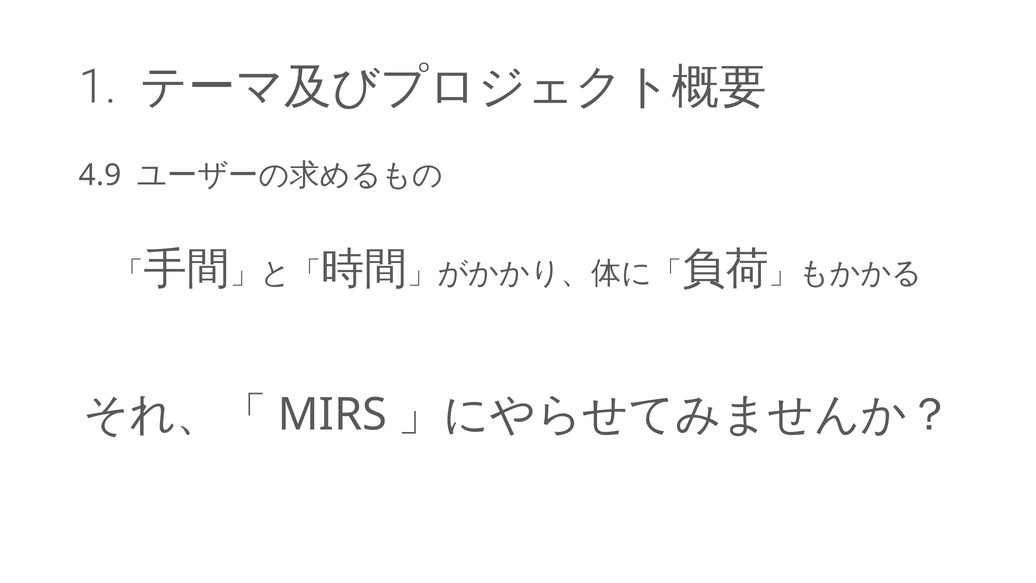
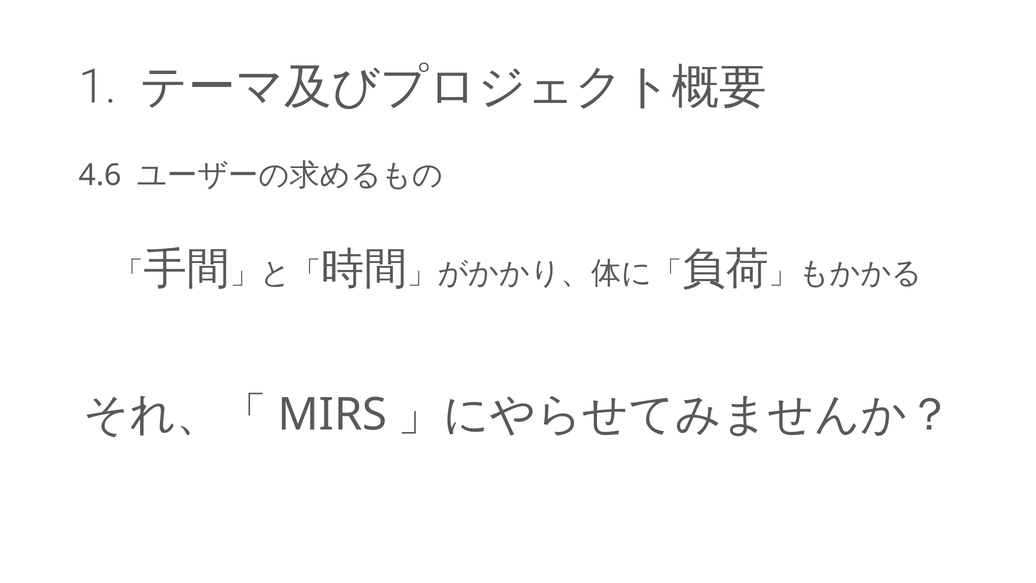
4.9: 4.9 -> 4.6
